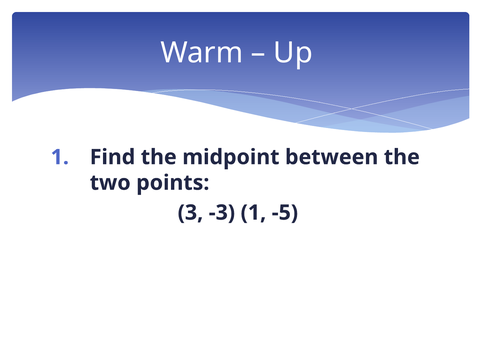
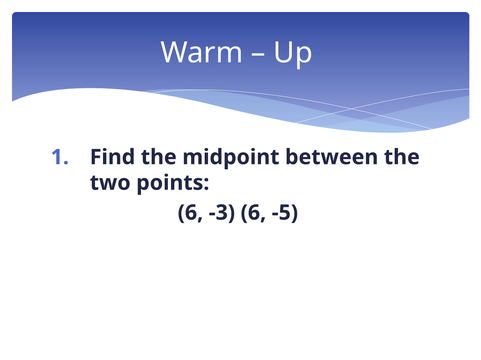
3 at (190, 213): 3 -> 6
-3 1: 1 -> 6
